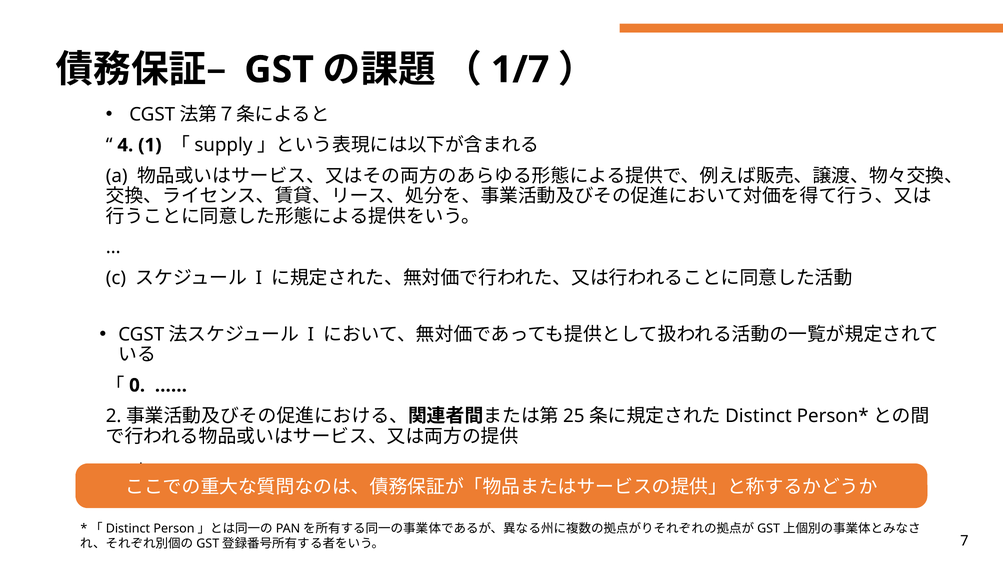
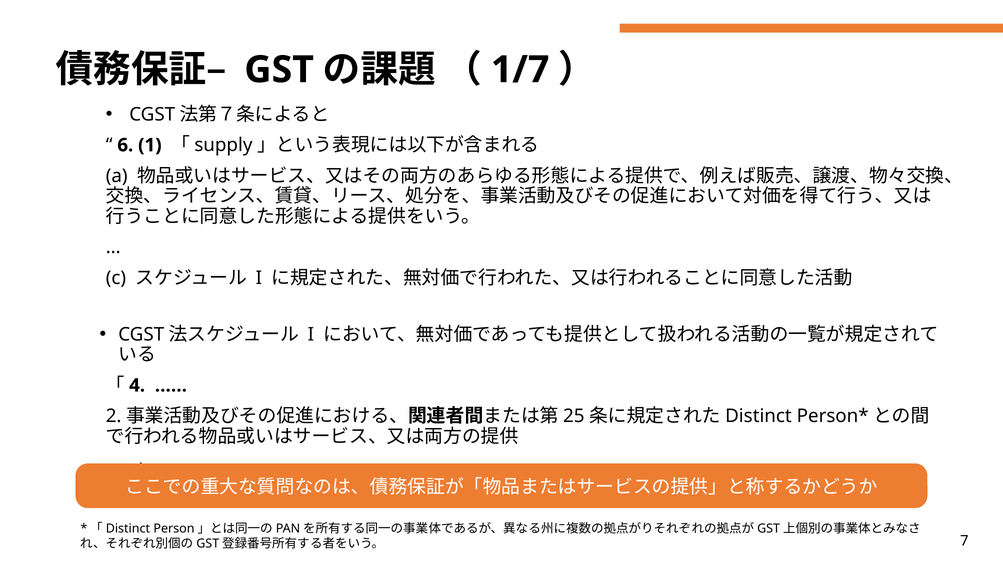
4: 4 -> 6
0: 0 -> 4
